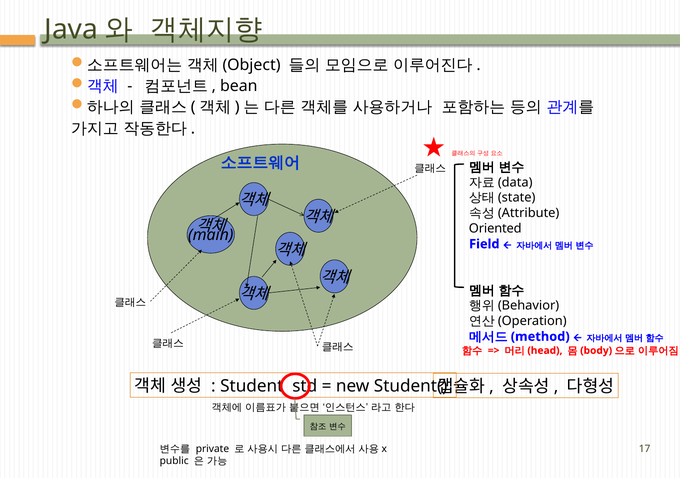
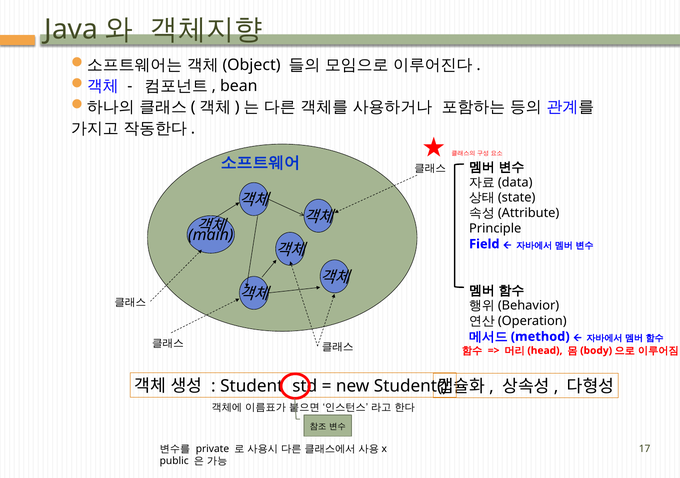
Oriented: Oriented -> Principle
